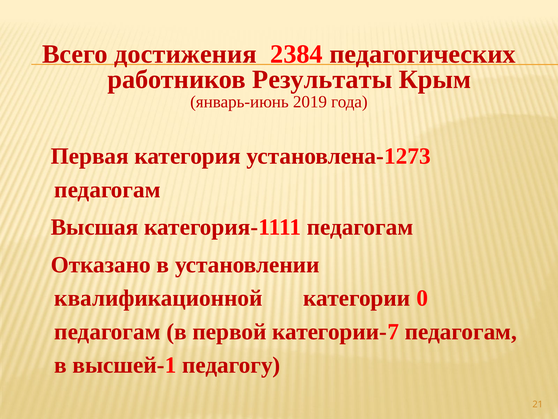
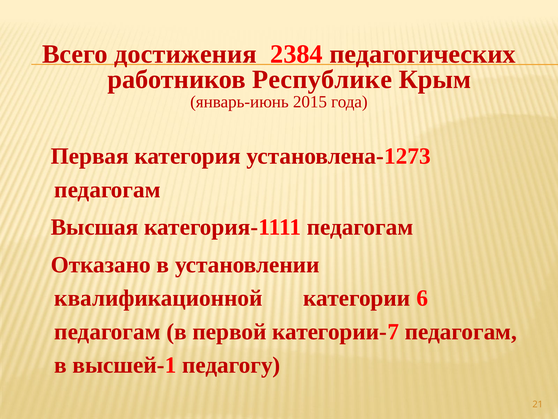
Результаты: Результаты -> Республике
2019: 2019 -> 2015
0: 0 -> 6
